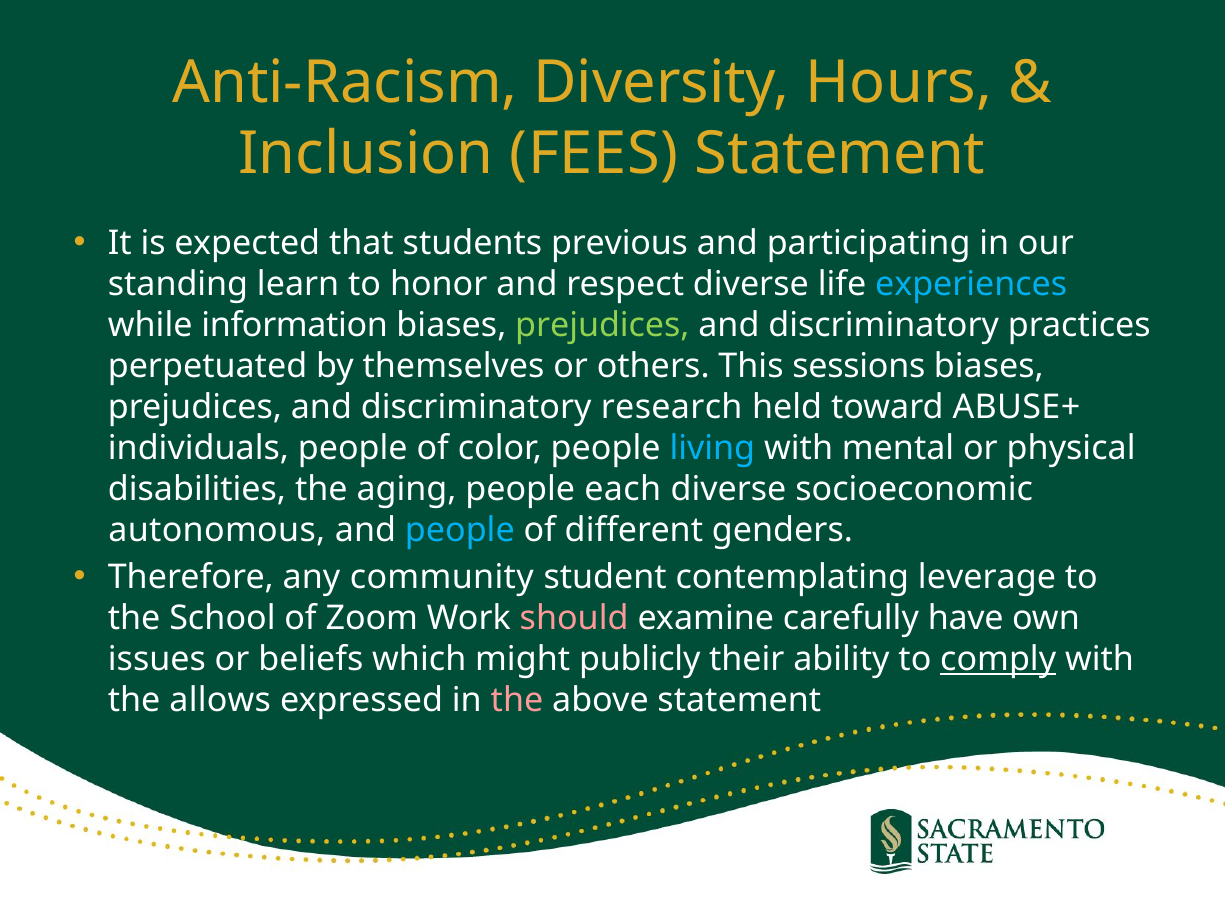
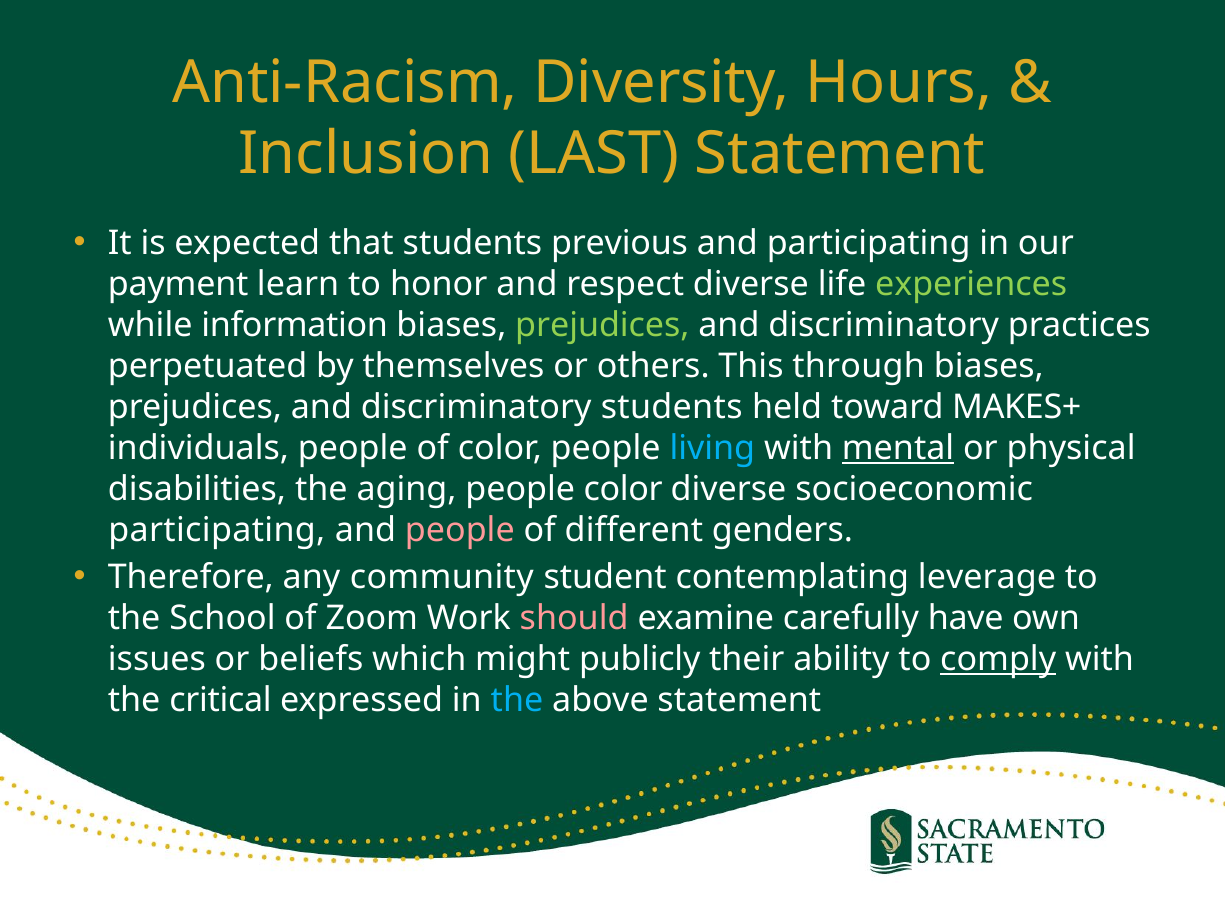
FEES: FEES -> LAST
standing: standing -> payment
experiences colour: light blue -> light green
sessions: sessions -> through
discriminatory research: research -> students
ABUSE+: ABUSE+ -> MAKES+
mental underline: none -> present
people each: each -> color
autonomous at (217, 530): autonomous -> participating
people at (460, 530) colour: light blue -> pink
allows: allows -> critical
the at (517, 700) colour: pink -> light blue
